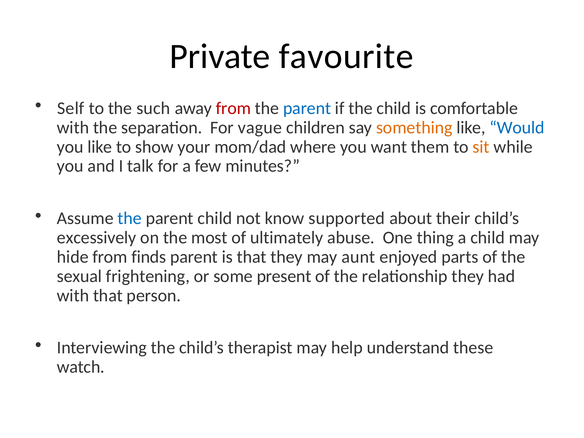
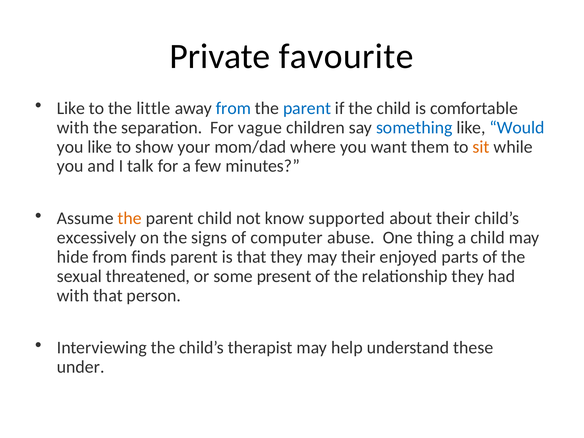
Self at (71, 108): Self -> Like
such: such -> little
from at (233, 108) colour: red -> blue
something colour: orange -> blue
the at (130, 218) colour: blue -> orange
most: most -> signs
ultimately: ultimately -> computer
may aunt: aunt -> their
frightening: frightening -> threatened
watch: watch -> under
